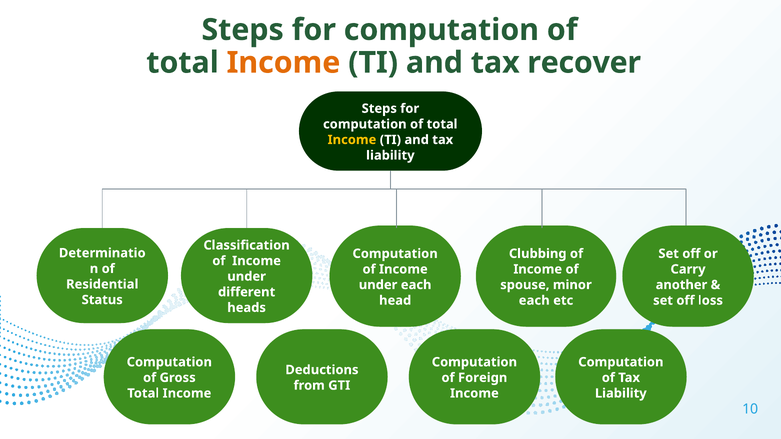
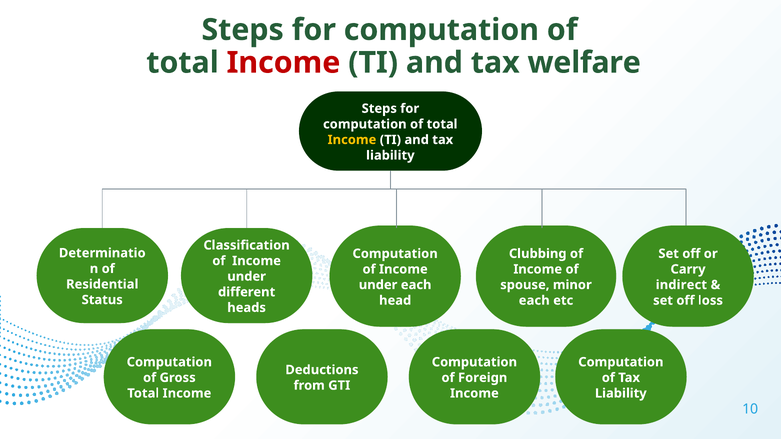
Income at (283, 63) colour: orange -> red
recover: recover -> welfare
another: another -> indirect
